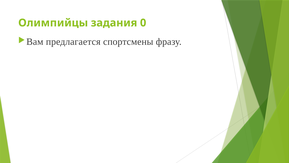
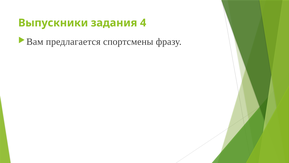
Олимпийцы: Олимпийцы -> Выпускники
0: 0 -> 4
